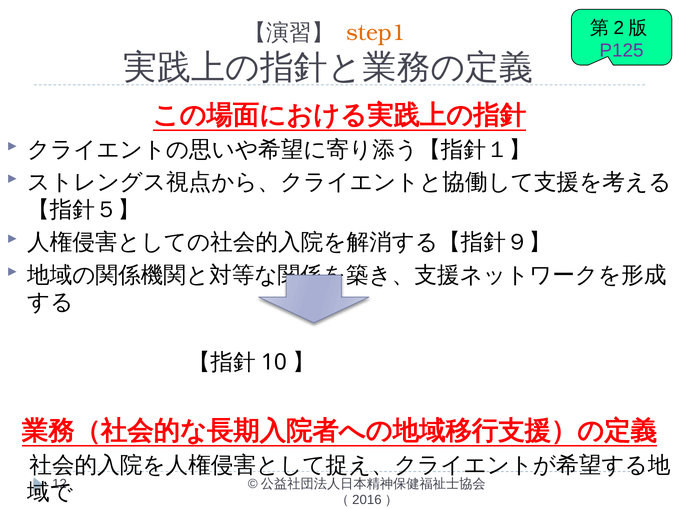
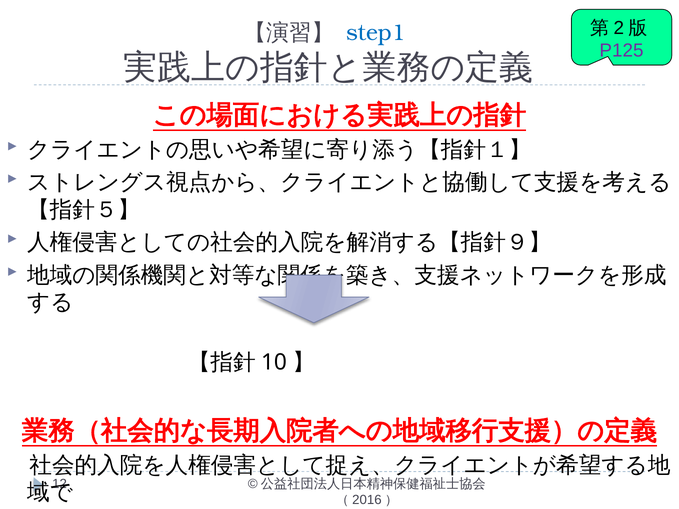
step1 colour: orange -> blue
